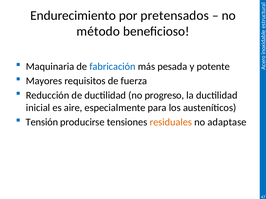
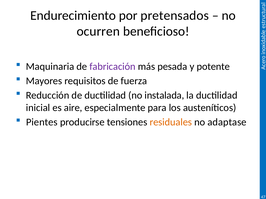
método: método -> ocurren
fabricación colour: blue -> purple
progreso: progreso -> instalada
Tensión: Tensión -> Pientes
